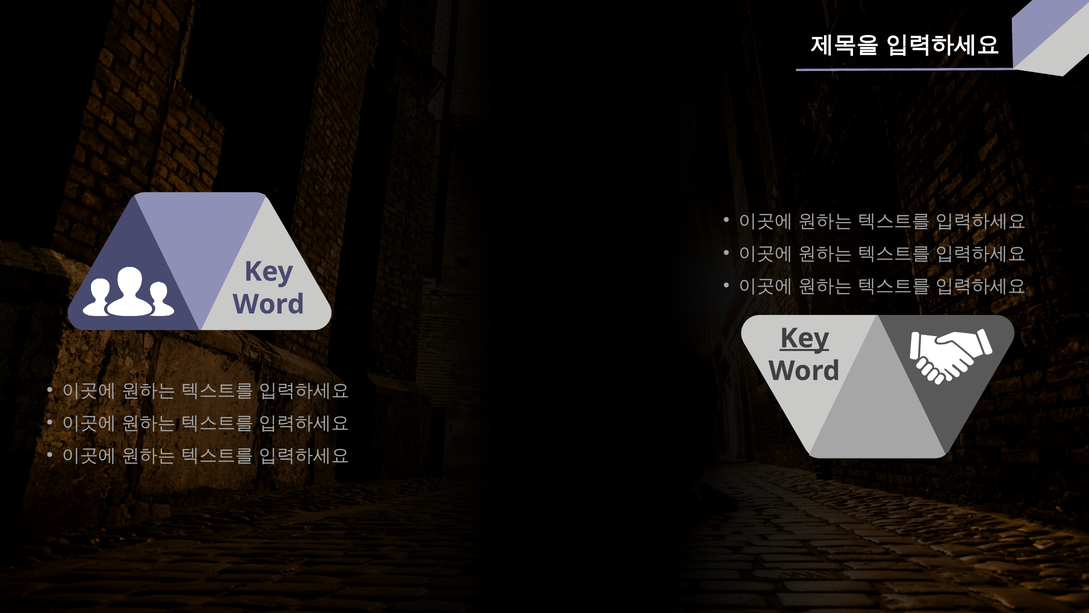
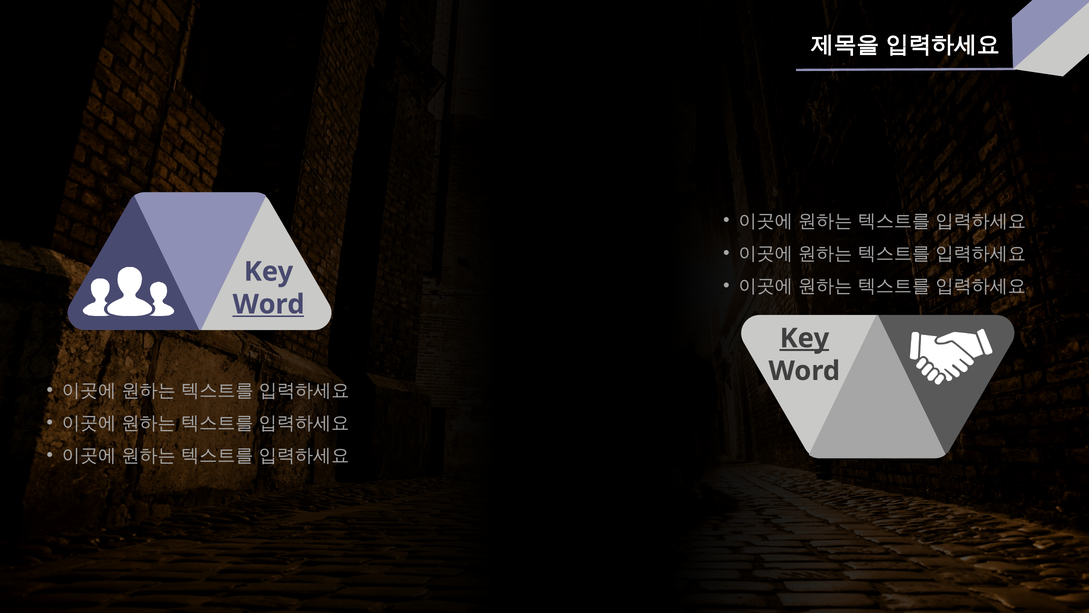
Word at (269, 304) underline: none -> present
